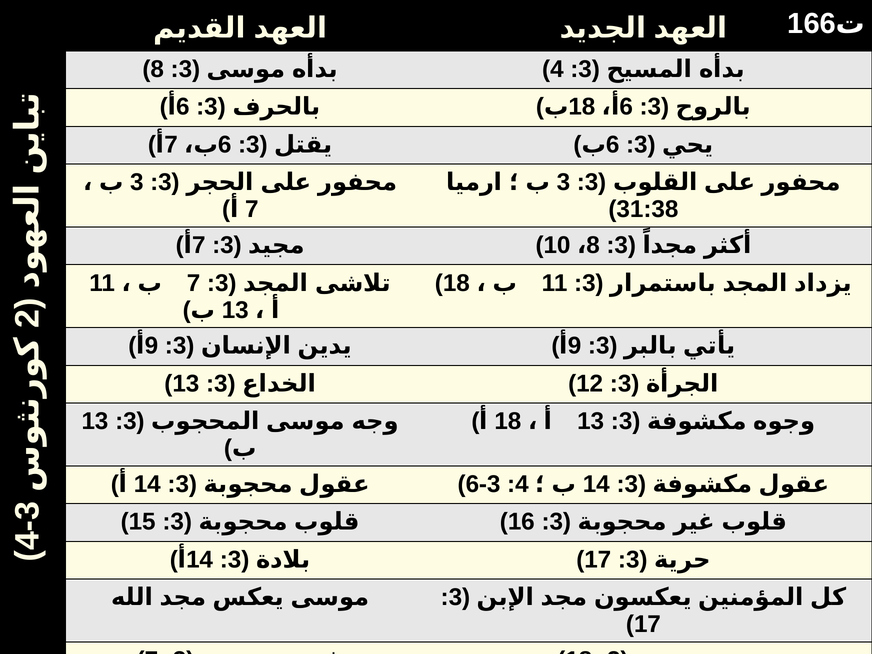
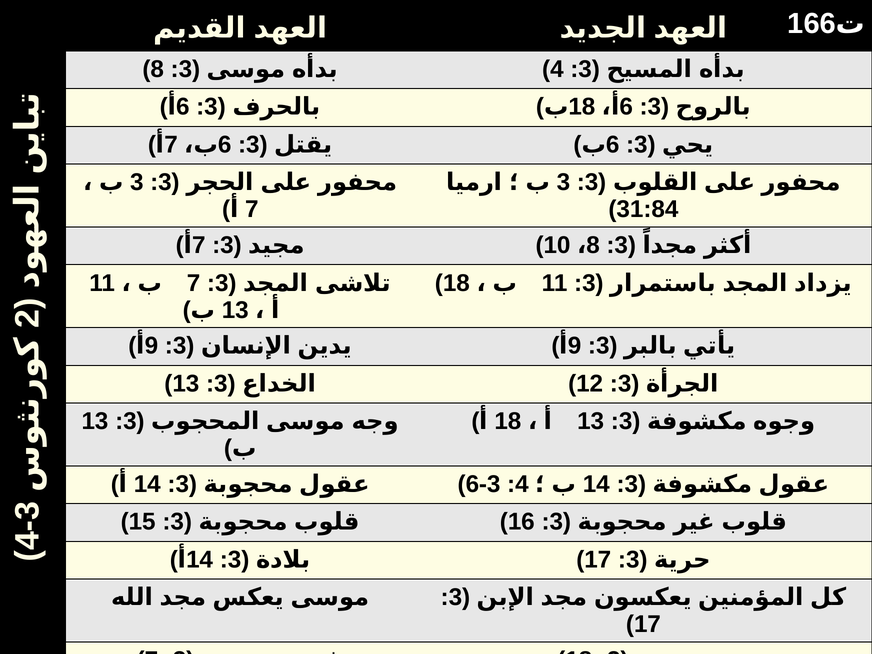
31:38: 31:38 -> 31:84
